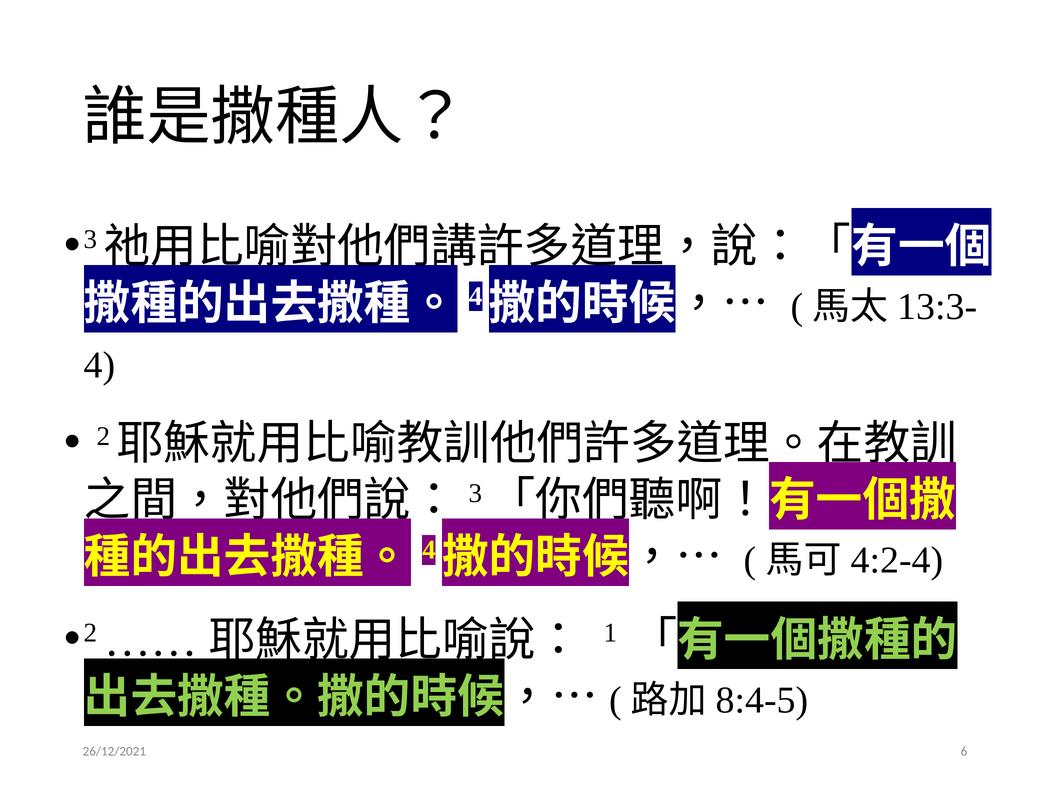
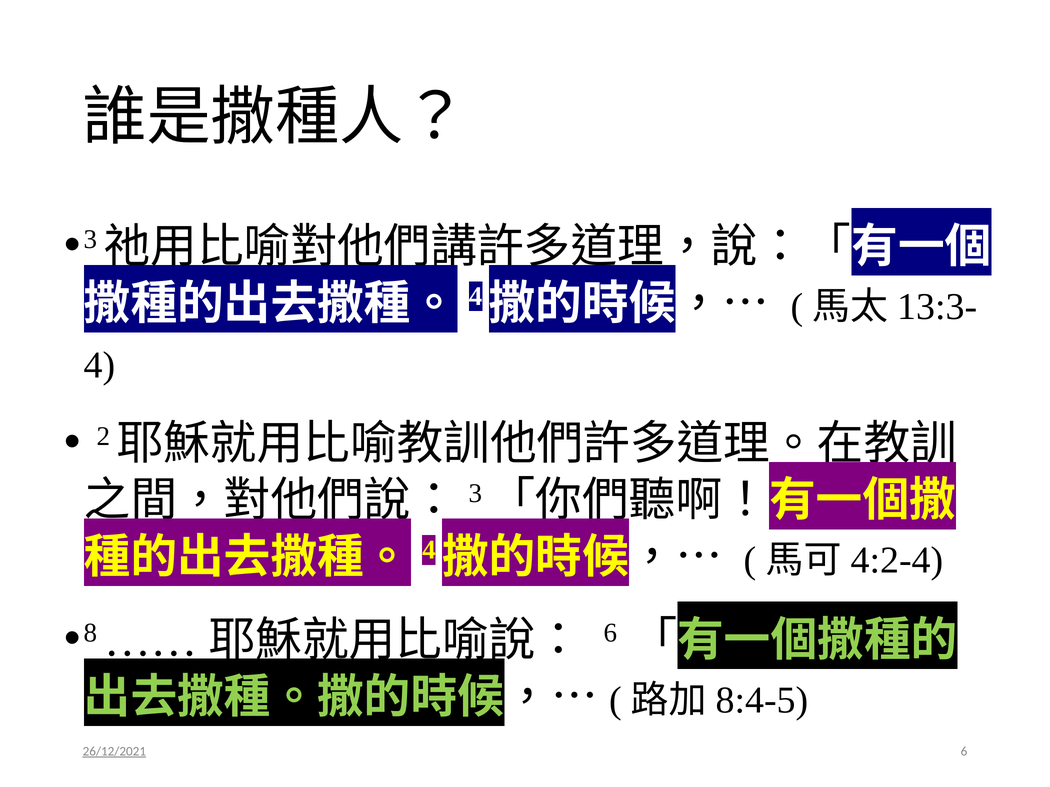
2: 2 -> 8
1 at (611, 633): 1 -> 6
26/12/2021 underline: none -> present
